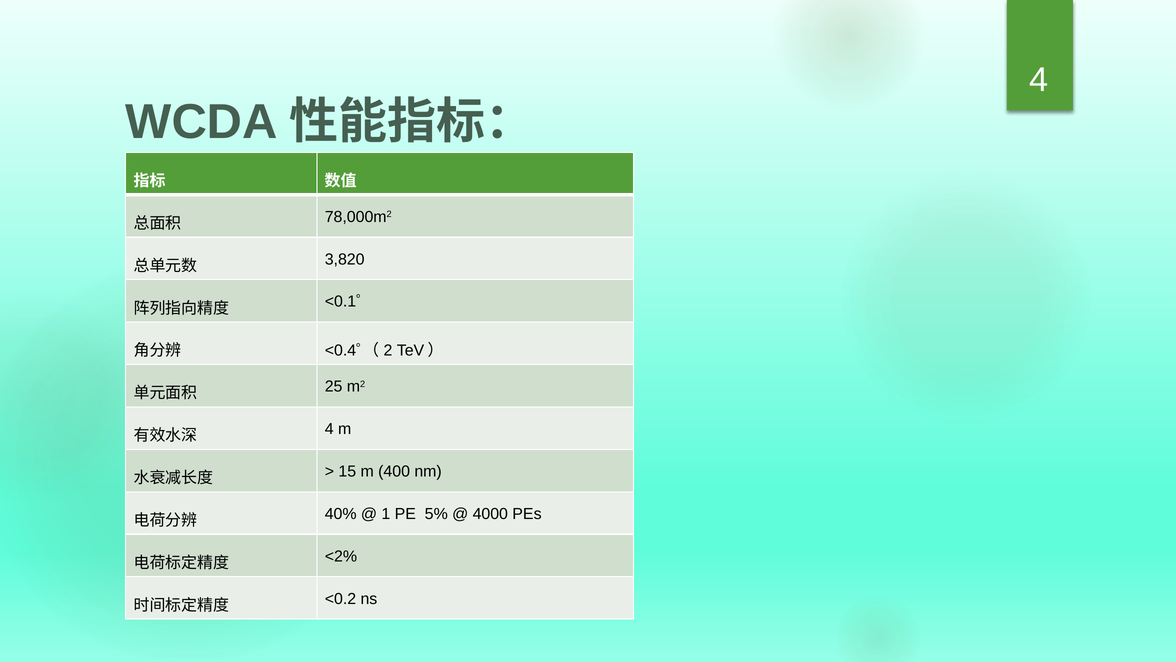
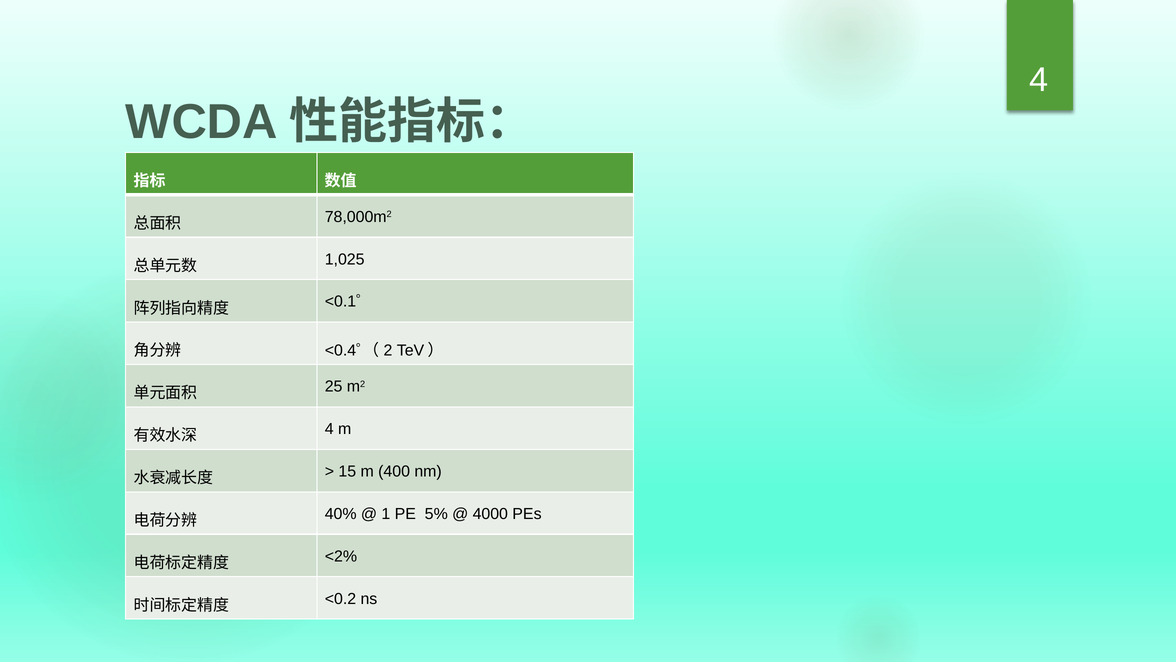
3,820: 3,820 -> 1,025
